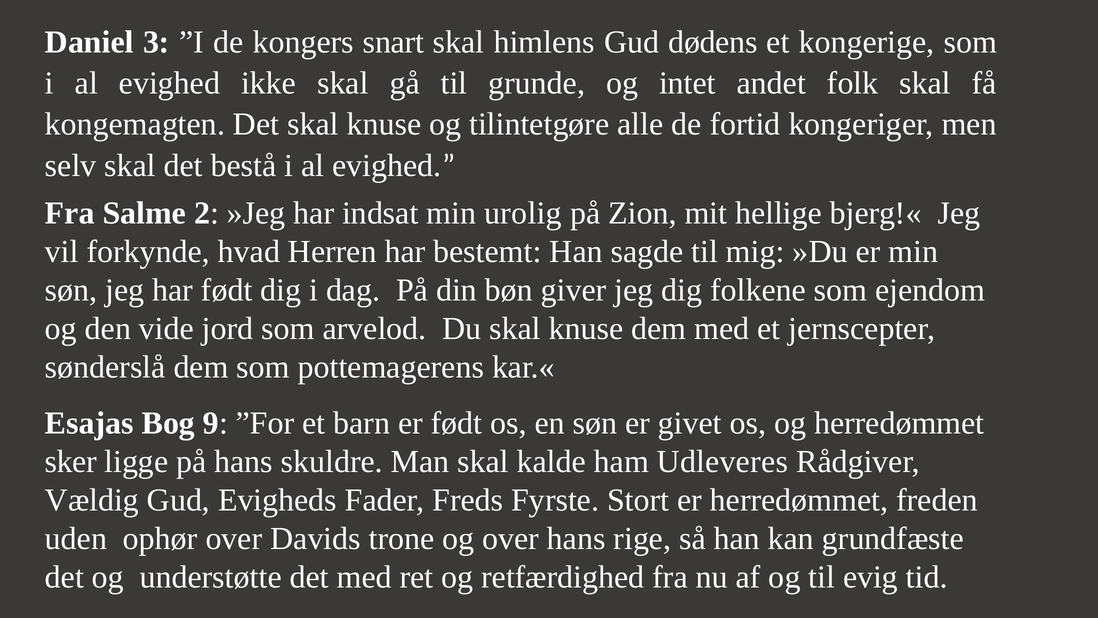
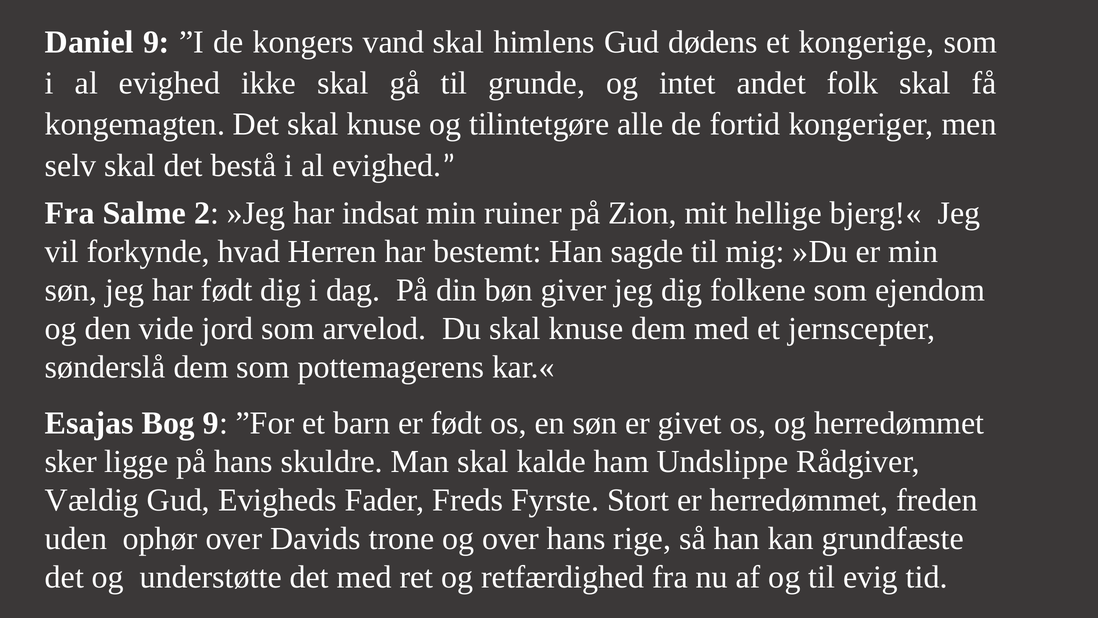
Daniel 3: 3 -> 9
snart: snart -> vand
urolig: urolig -> ruiner
Udleveres: Udleveres -> Undslippe
